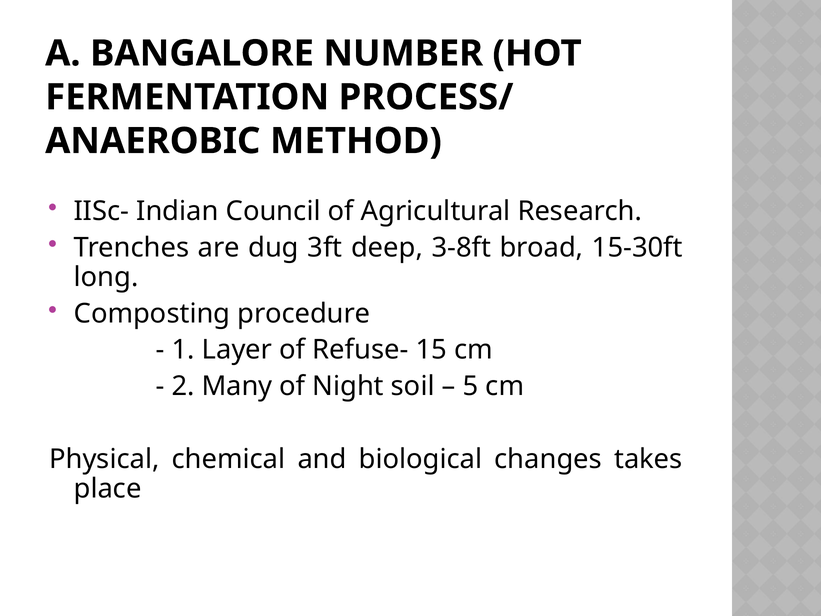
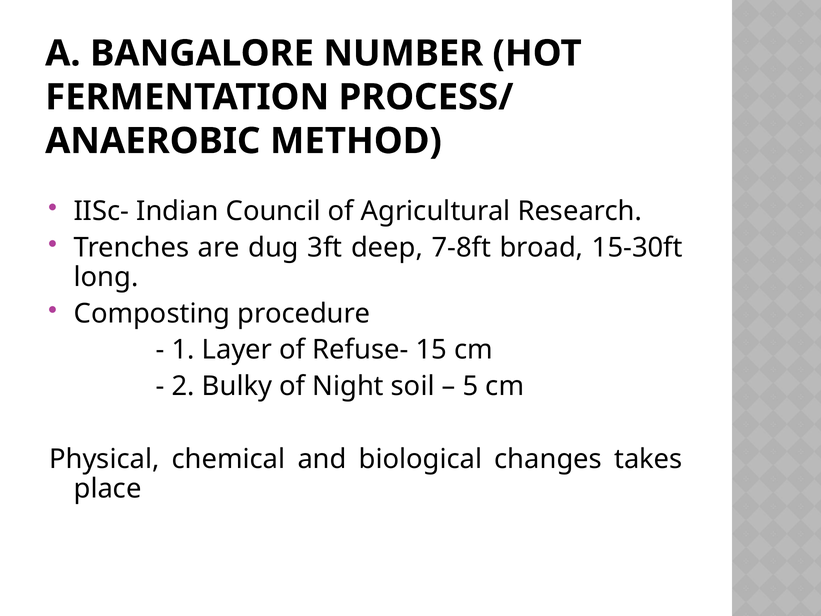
3-8ft: 3-8ft -> 7-8ft
Many: Many -> Bulky
